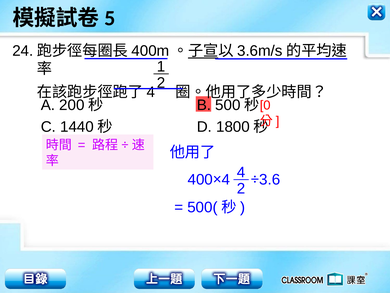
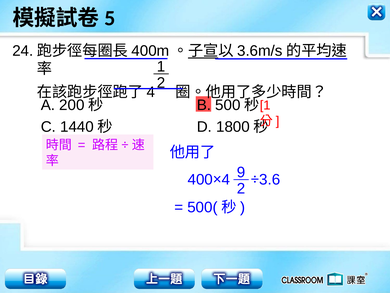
0 at (265, 105): 0 -> 1
4 at (241, 172): 4 -> 9
